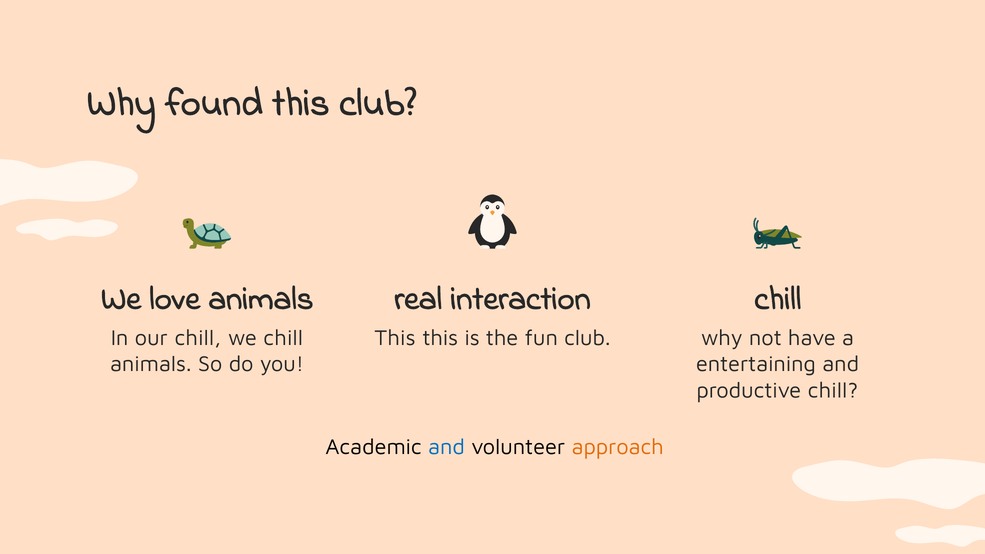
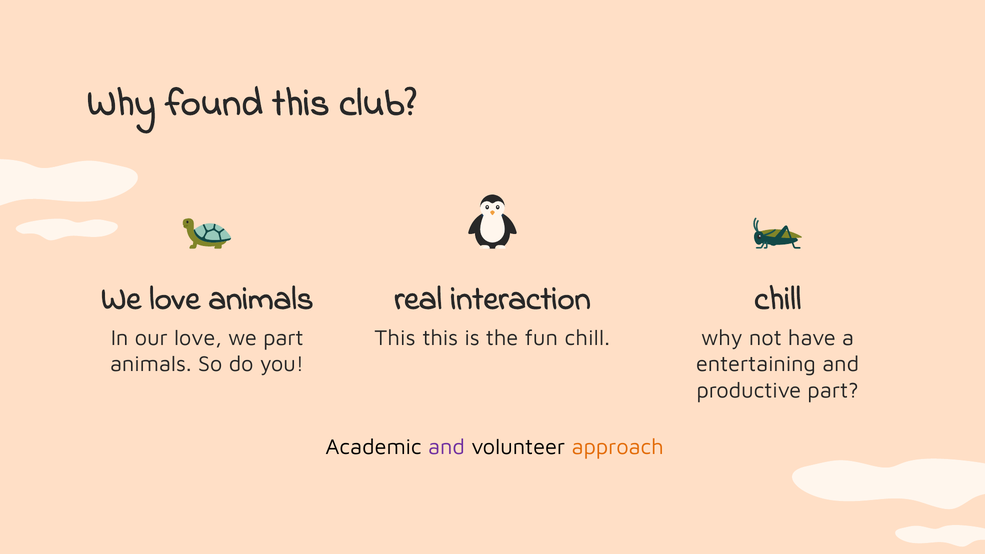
our chill: chill -> love
we chill: chill -> part
fun club: club -> chill
productive chill: chill -> part
and at (446, 447) colour: blue -> purple
